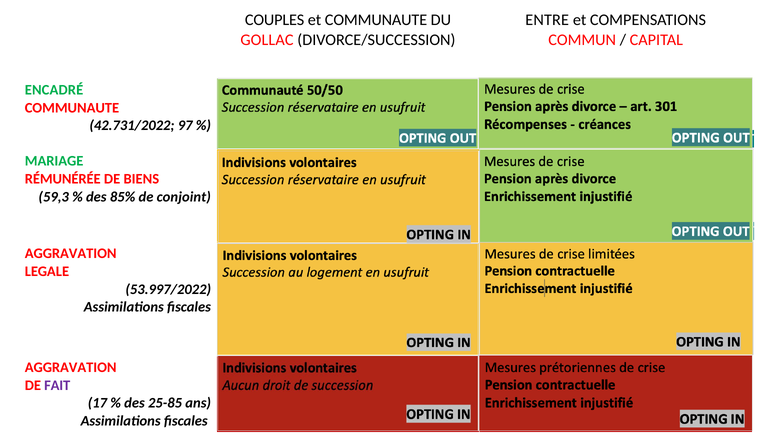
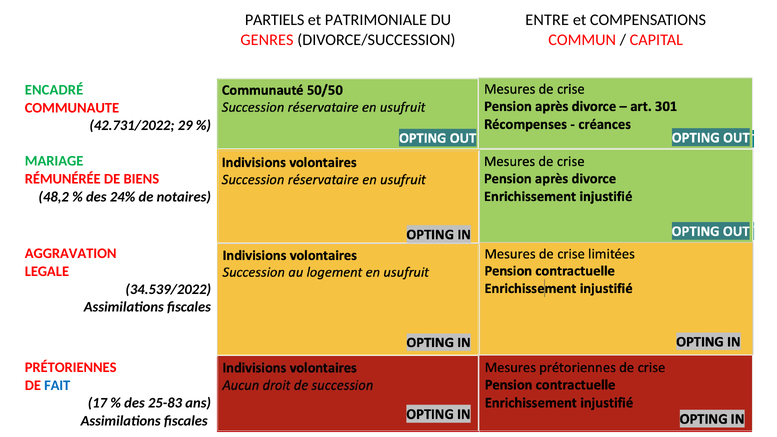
COUPLES: COUPLES -> PARTIELS
et COMMUNAUTE: COMMUNAUTE -> PATRIMONIALE
GOLLAC: GOLLAC -> GENRES
97: 97 -> 29
59,3: 59,3 -> 48,2
85%: 85% -> 24%
conjoint: conjoint -> notaires
53.997/2022: 53.997/2022 -> 34.539/2022
AGGRAVATION at (71, 368): AGGRAVATION -> PRÉTORIENNES
FAIT colour: purple -> blue
25-85: 25-85 -> 25-83
